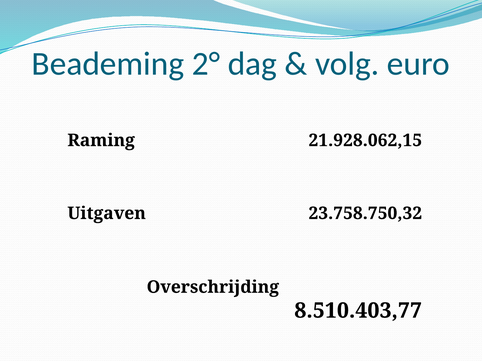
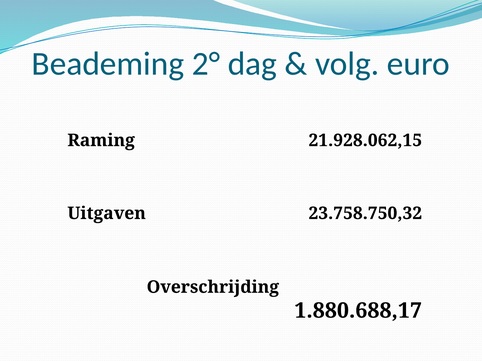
8.510.403,77: 8.510.403,77 -> 1.880.688,17
